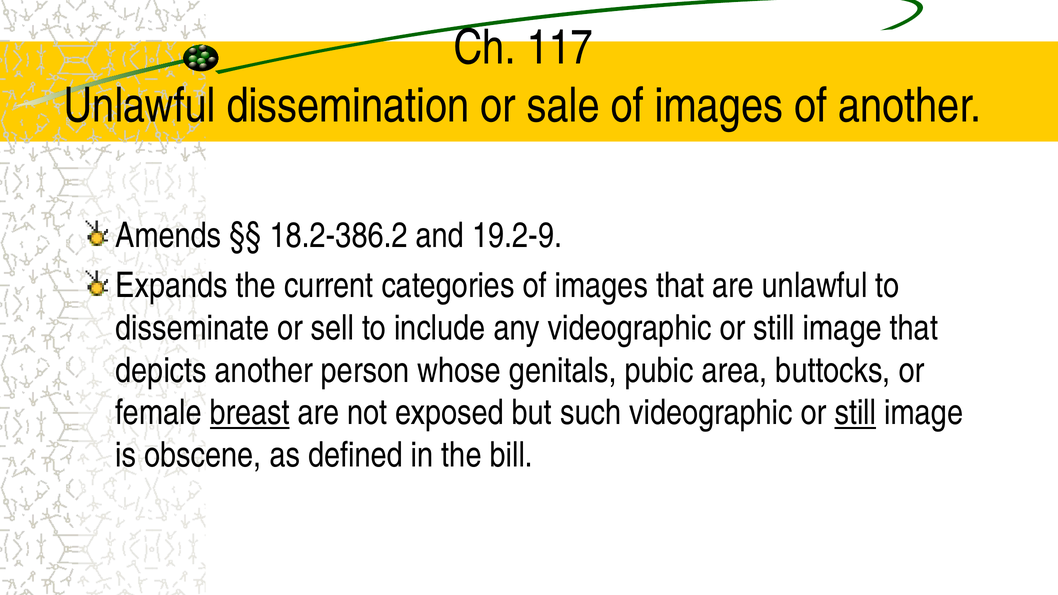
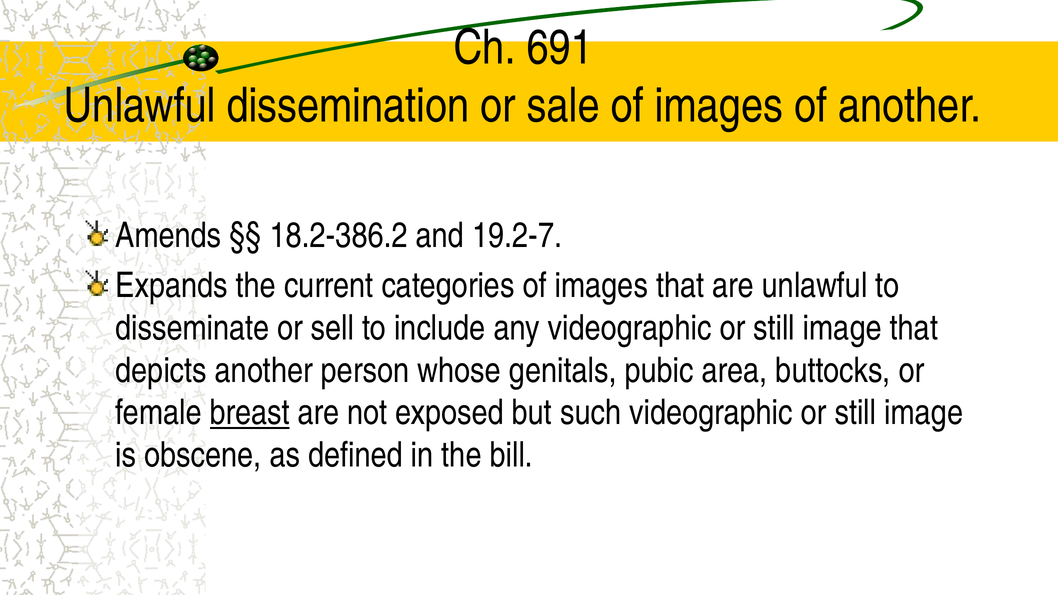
117: 117 -> 691
19.2-9: 19.2-9 -> 19.2-7
still at (855, 413) underline: present -> none
